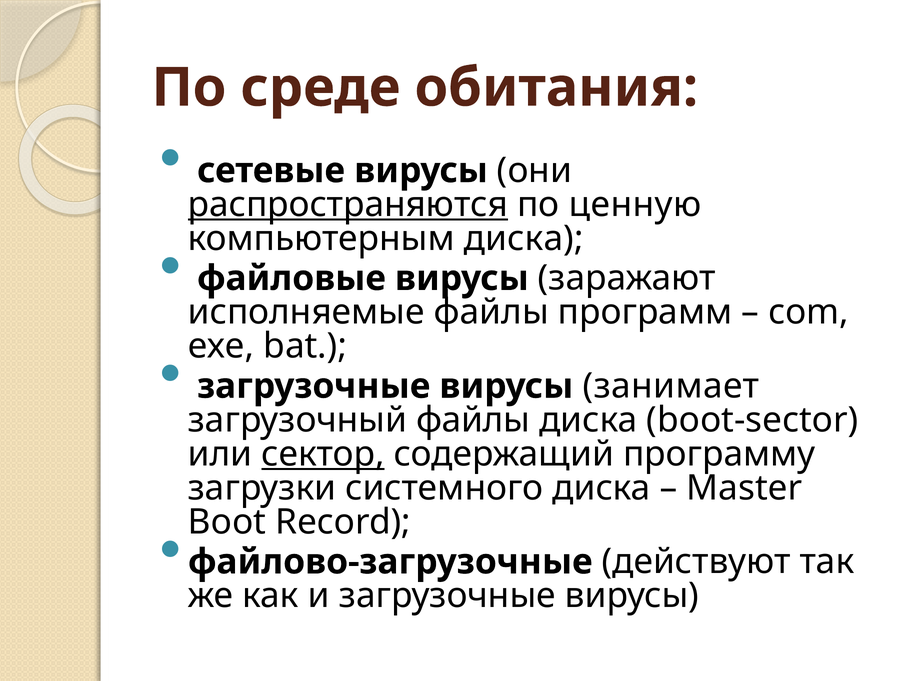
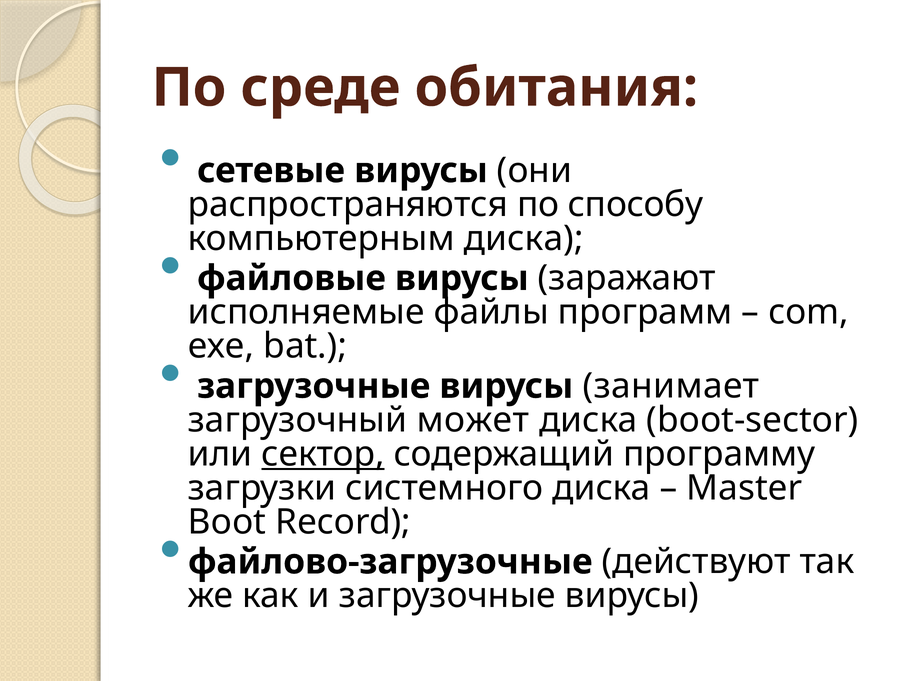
распространяются underline: present -> none
ценную: ценную -> способу
загрузочный файлы: файлы -> может
